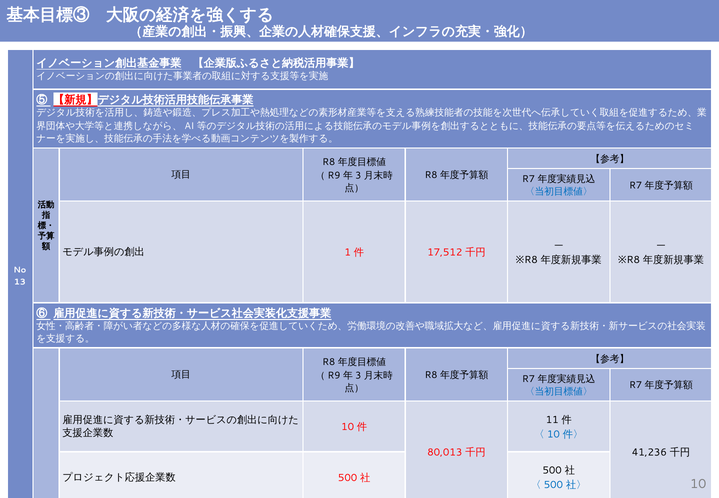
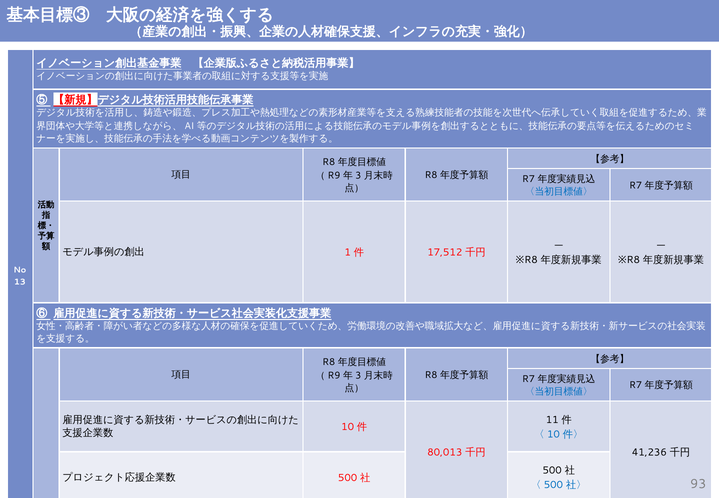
10 at (698, 484): 10 -> 93
